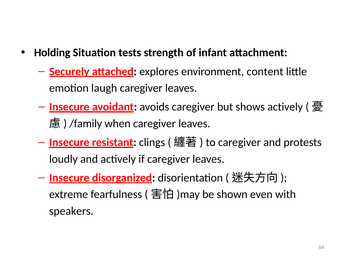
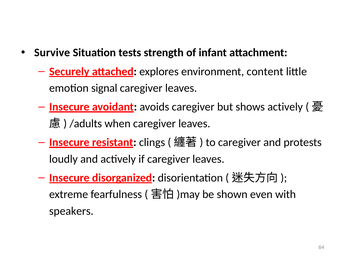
Holding: Holding -> Survive
laugh: laugh -> signal
/family: /family -> /adults
